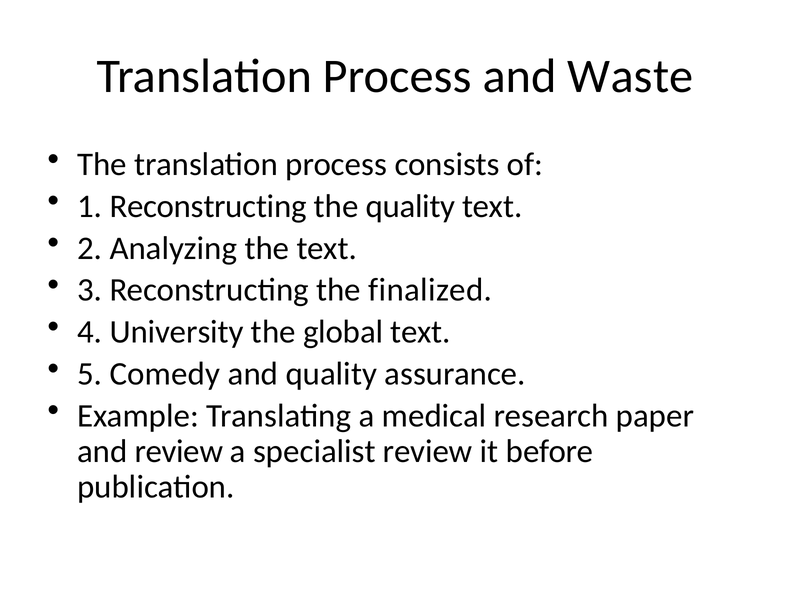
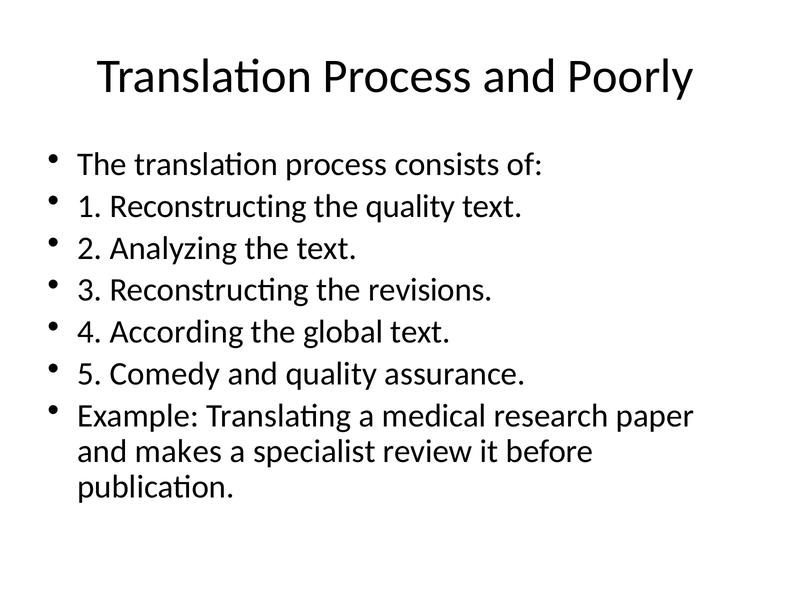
Waste: Waste -> Poorly
finalized: finalized -> revisions
University: University -> According
and review: review -> makes
